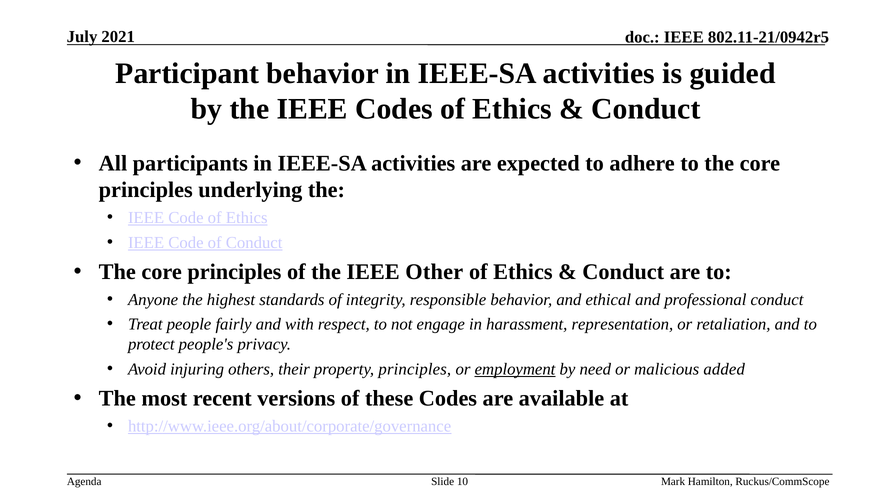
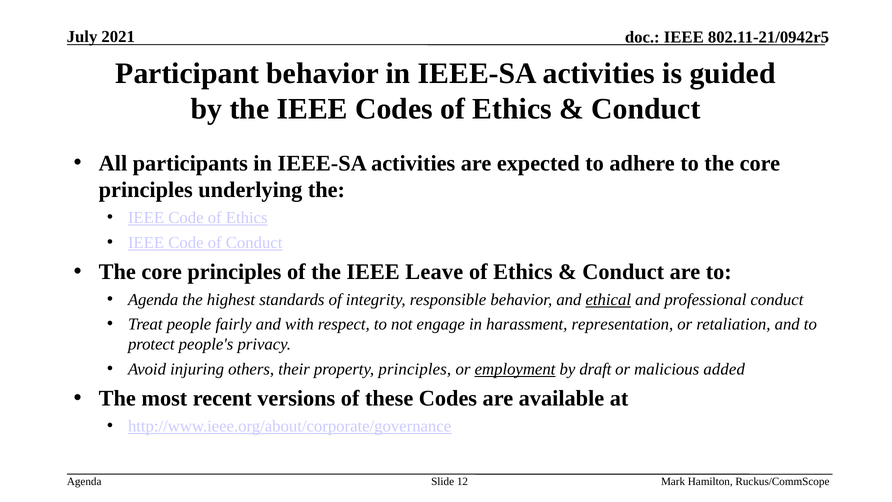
Other: Other -> Leave
Anyone at (153, 299): Anyone -> Agenda
ethical underline: none -> present
need: need -> draft
10: 10 -> 12
